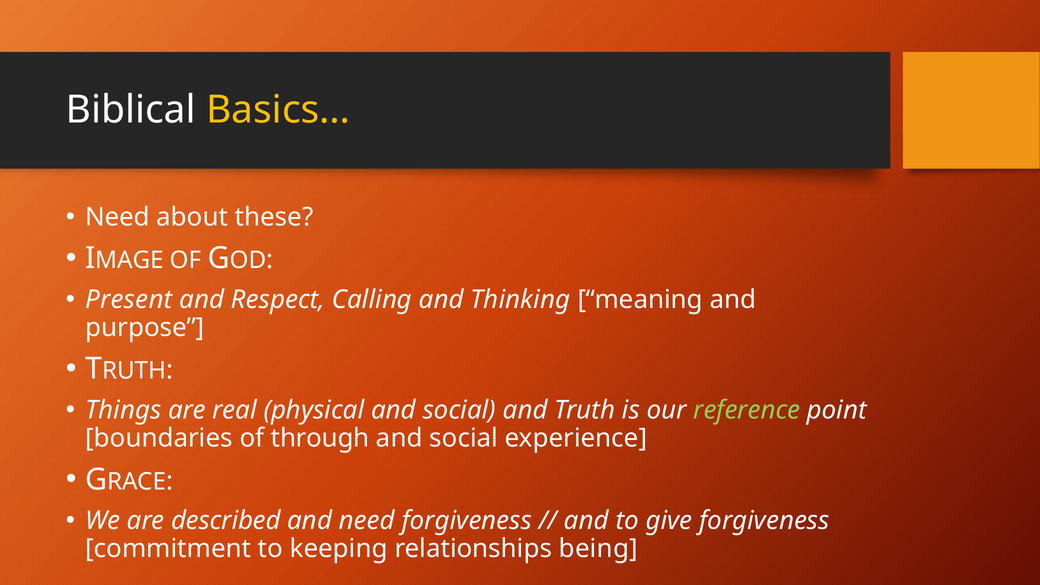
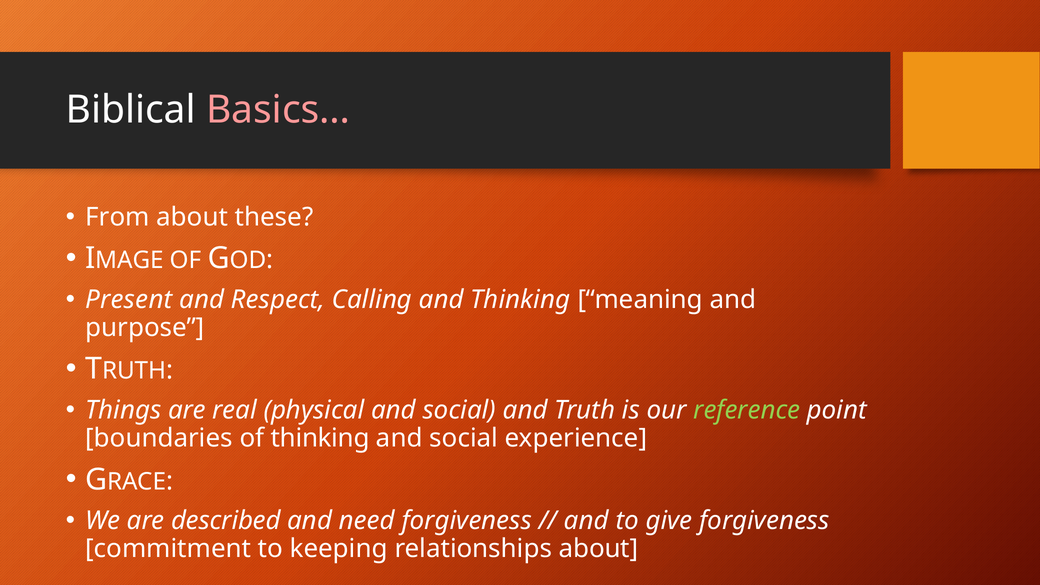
Basics… colour: yellow -> pink
Need at (118, 217): Need -> From
of through: through -> thinking
relationships being: being -> about
